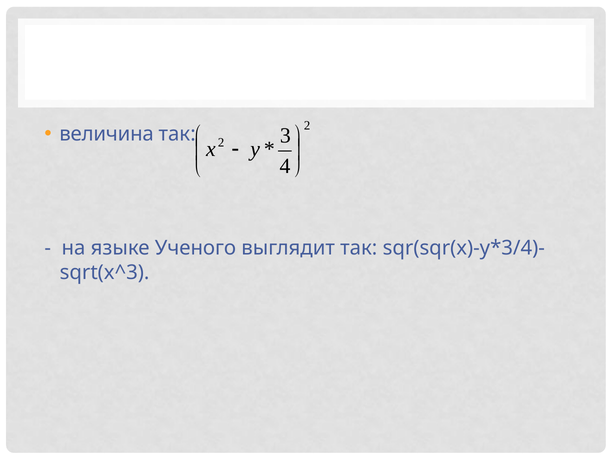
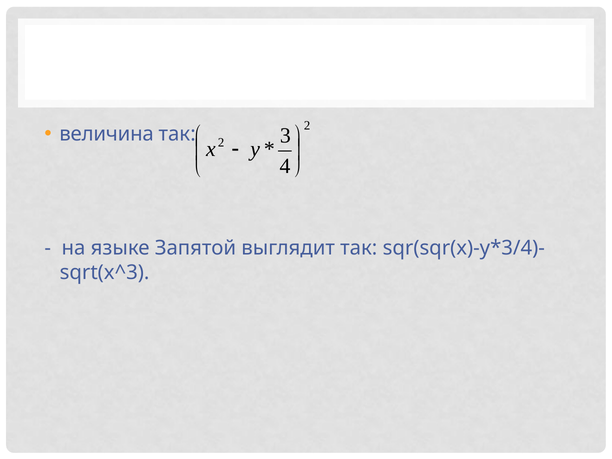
Ученого: Ученого -> Запятой
